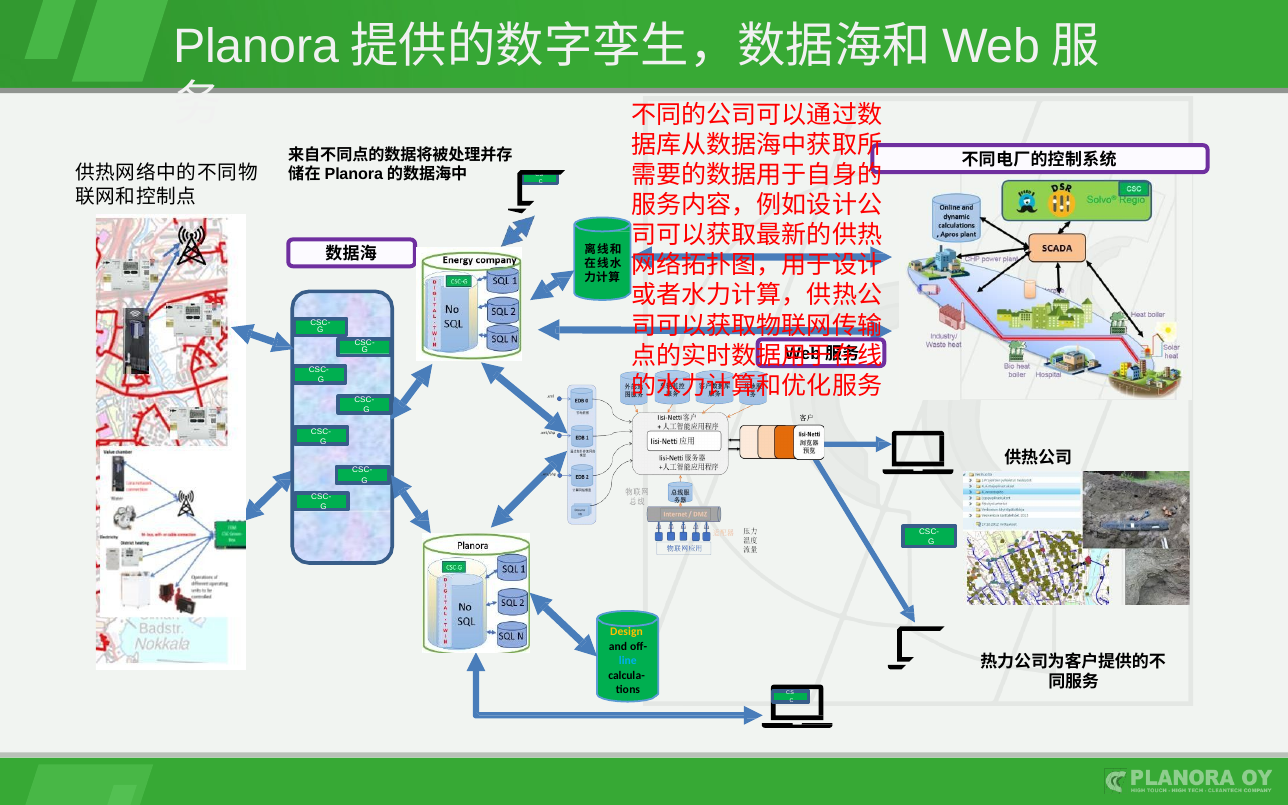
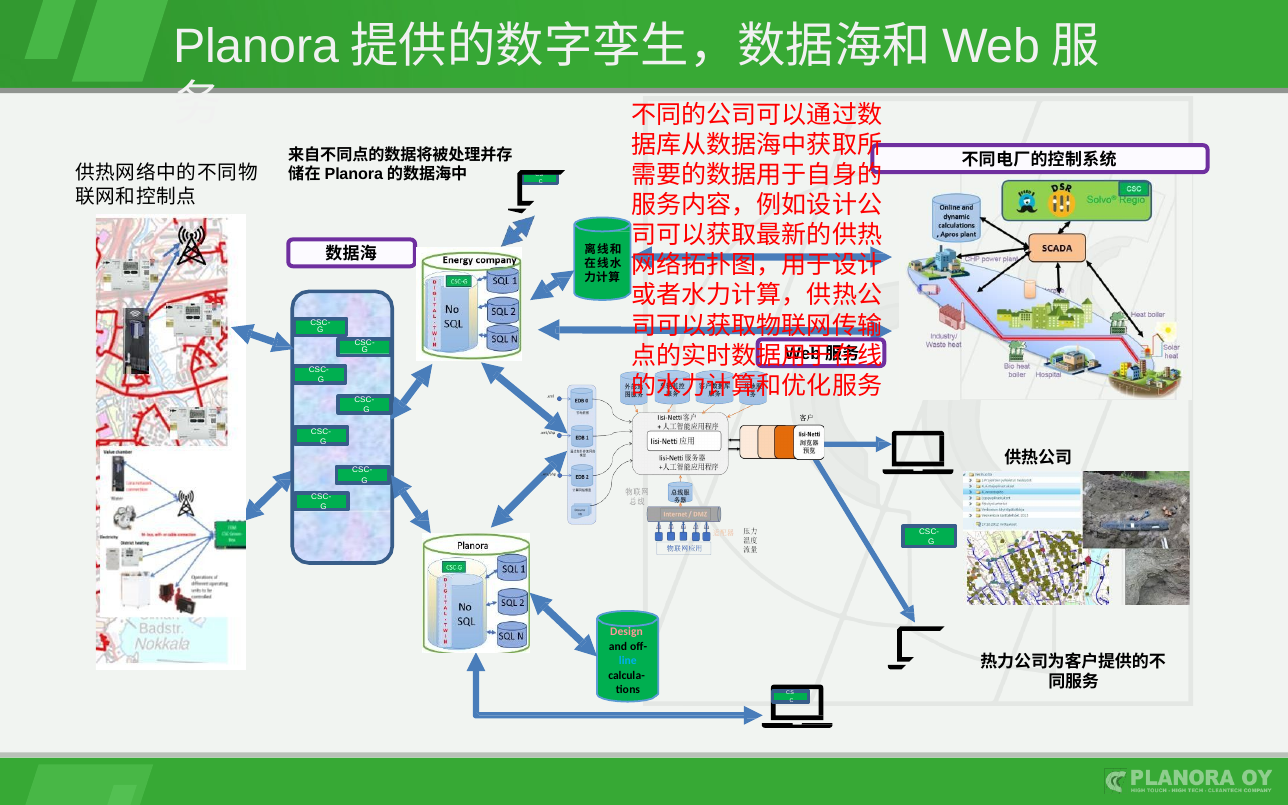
Design colour: yellow -> pink
